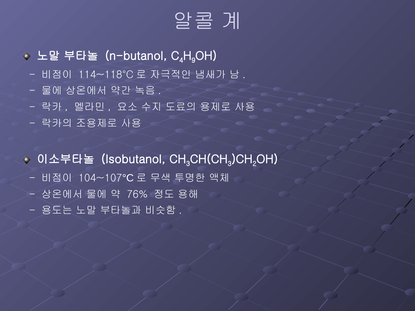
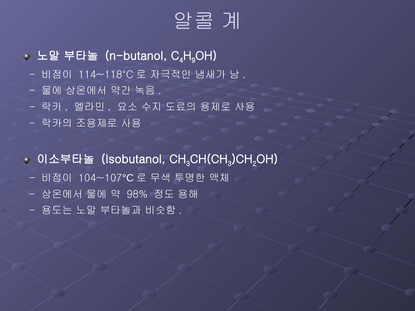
76%: 76% -> 98%
